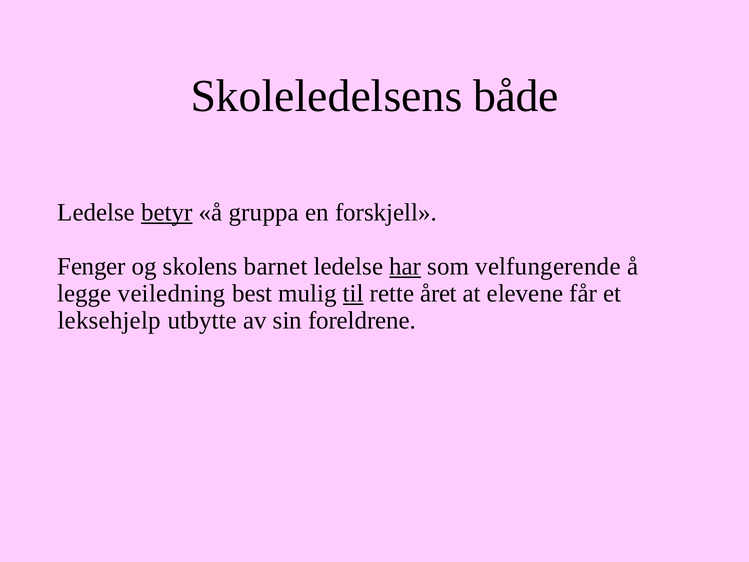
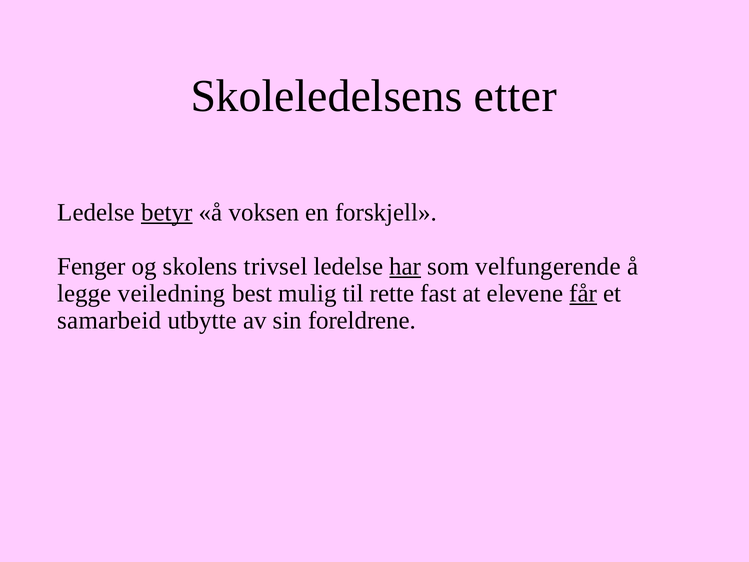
både: både -> etter
gruppa: gruppa -> voksen
barnet: barnet -> trivsel
til underline: present -> none
året: året -> fast
får underline: none -> present
leksehjelp: leksehjelp -> samarbeid
